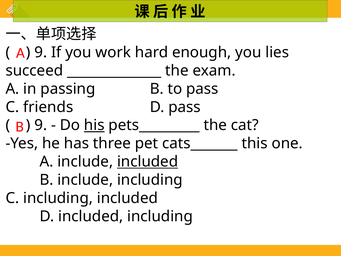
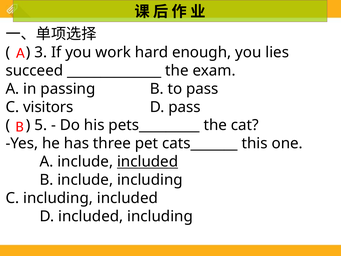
9 at (41, 52): 9 -> 3
friends: friends -> visitors
9 at (41, 125): 9 -> 5
his underline: present -> none
